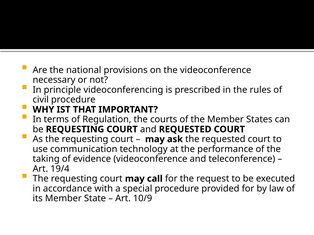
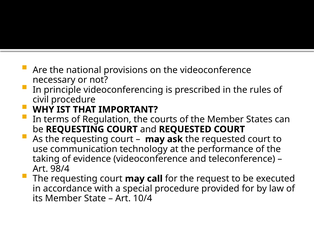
19/4: 19/4 -> 98/4
10/9: 10/9 -> 10/4
